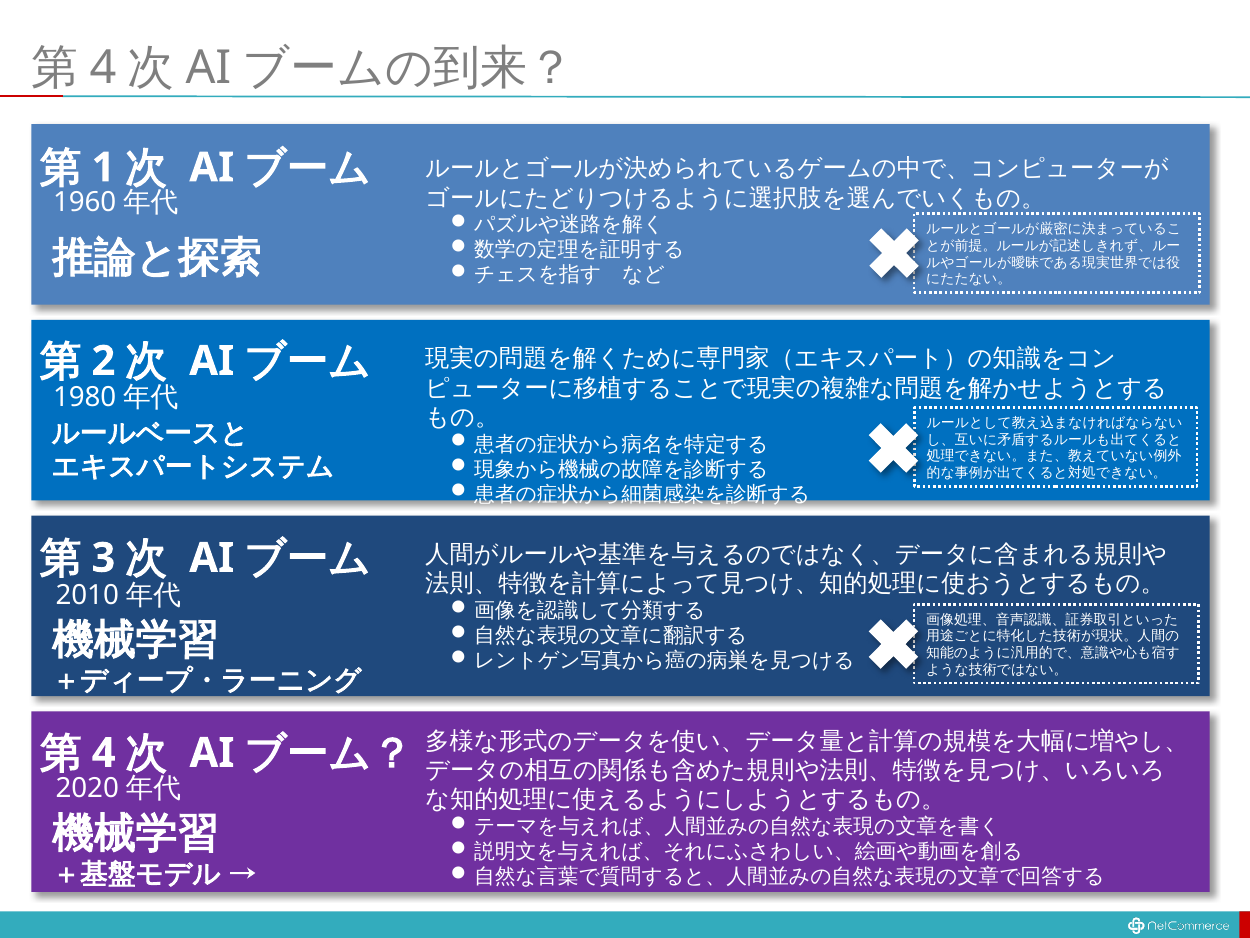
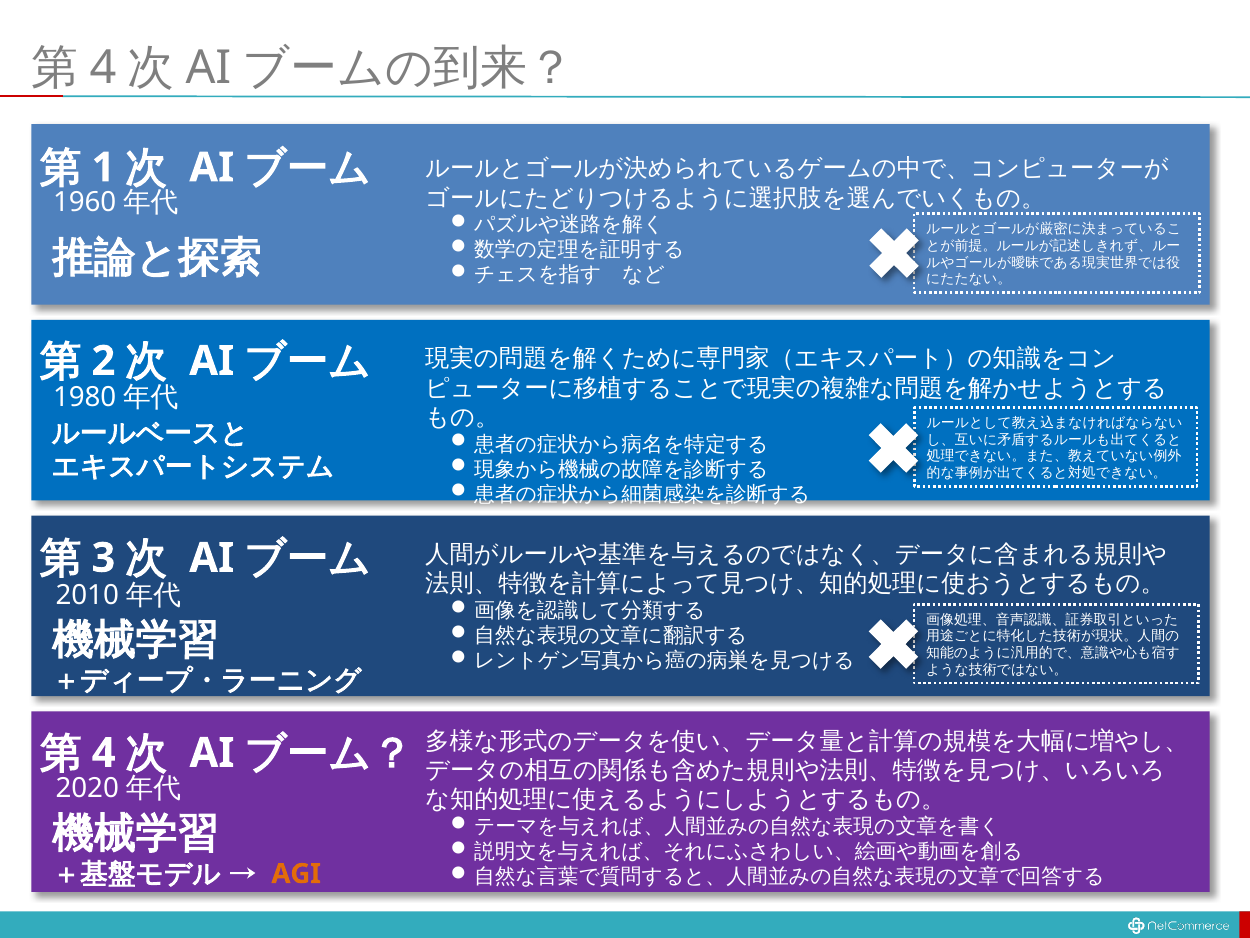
AGI colour: purple -> orange
